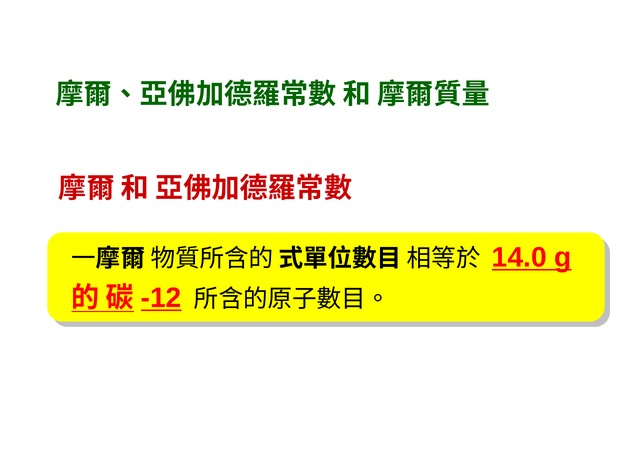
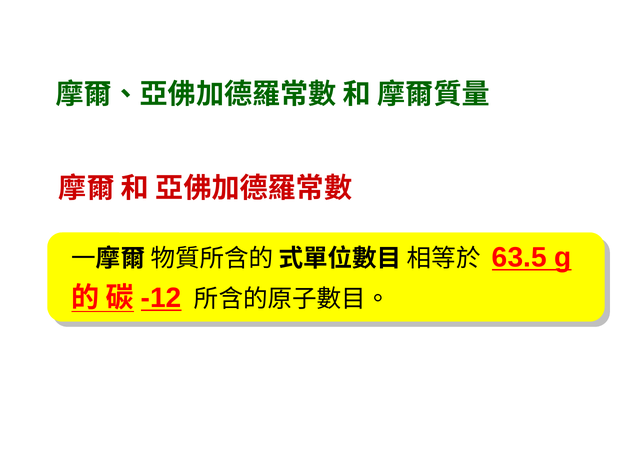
14.0: 14.0 -> 63.5
